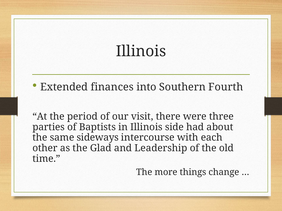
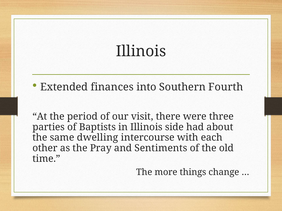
sideways: sideways -> dwelling
Glad: Glad -> Pray
Leadership: Leadership -> Sentiments
